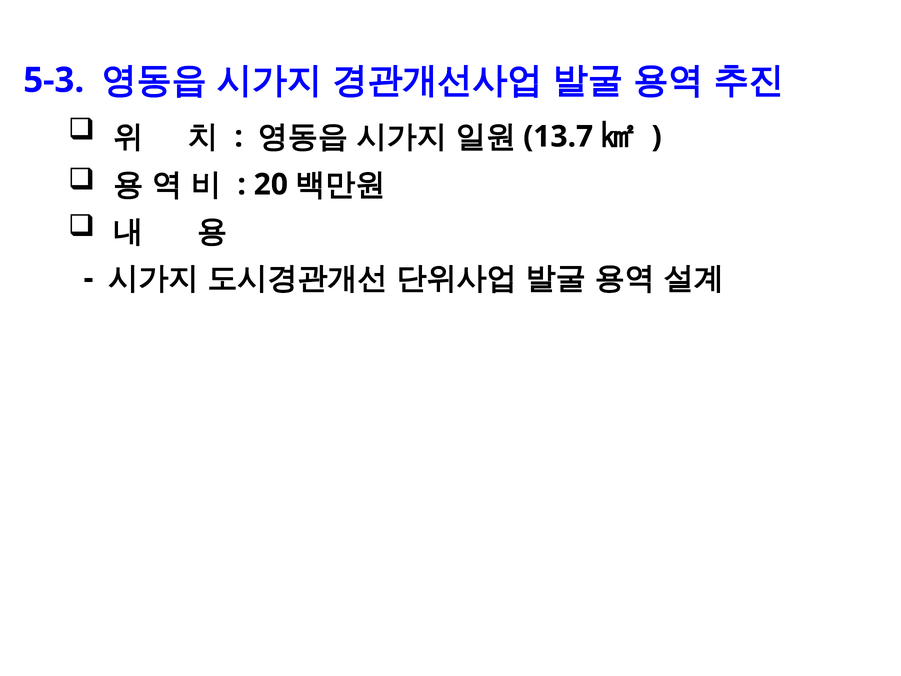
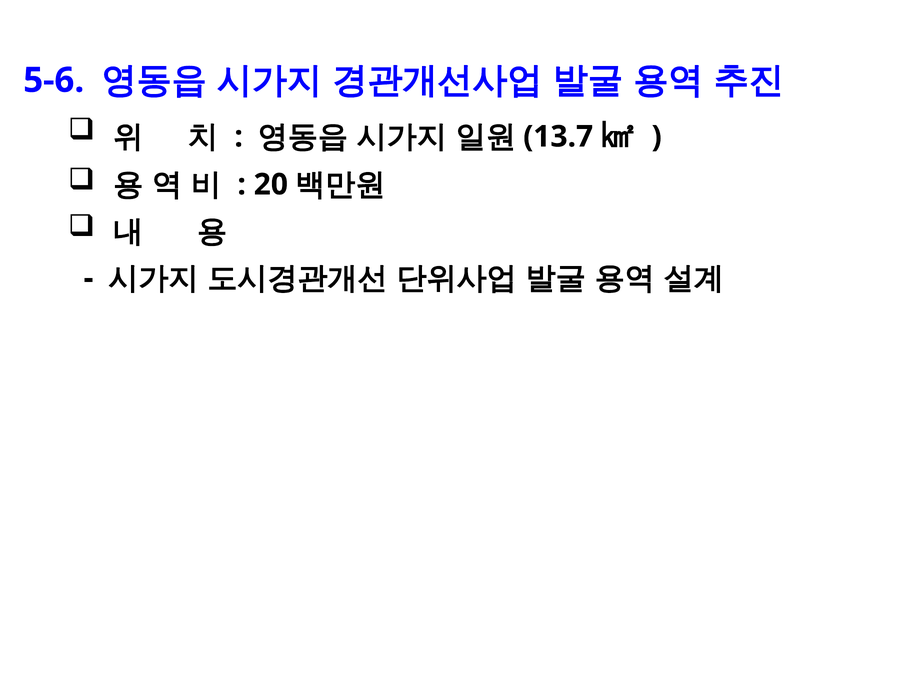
5-3: 5-3 -> 5-6
